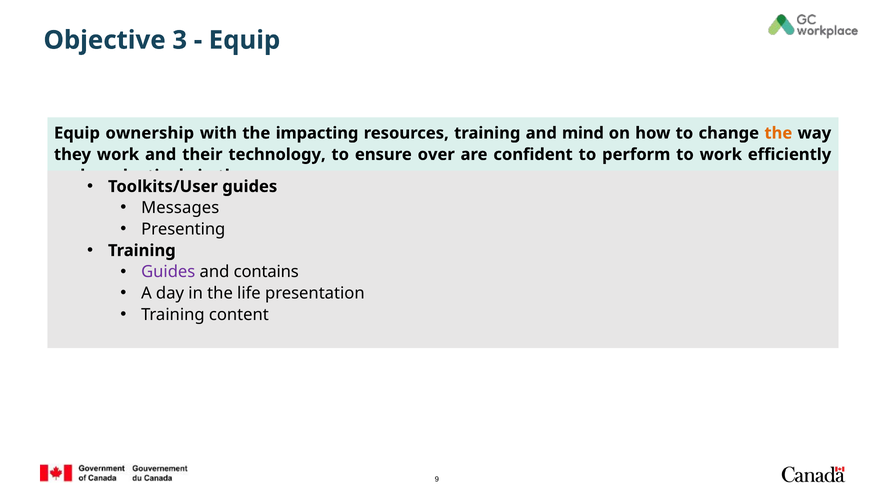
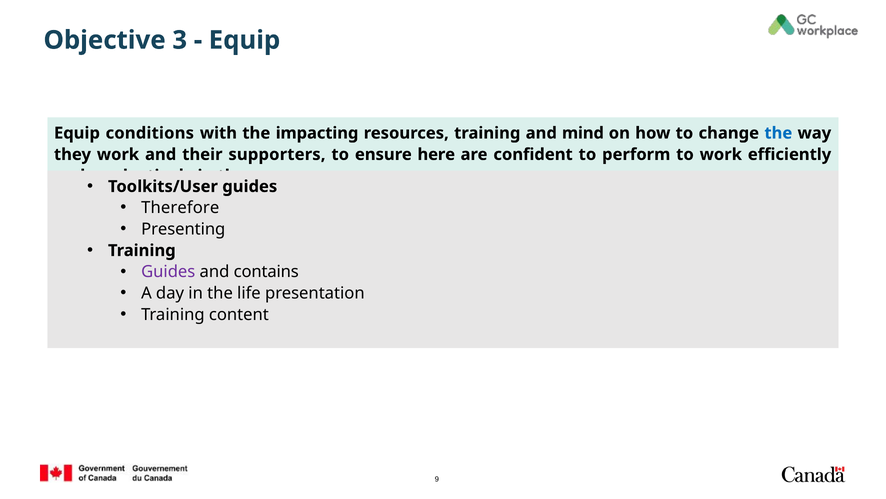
ownership: ownership -> conditions
the at (778, 133) colour: orange -> blue
technology: technology -> supporters
over: over -> here
Messages: Messages -> Therefore
